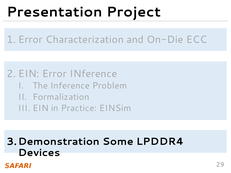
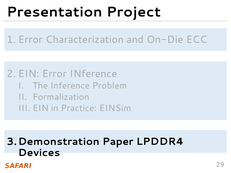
Some: Some -> Paper
